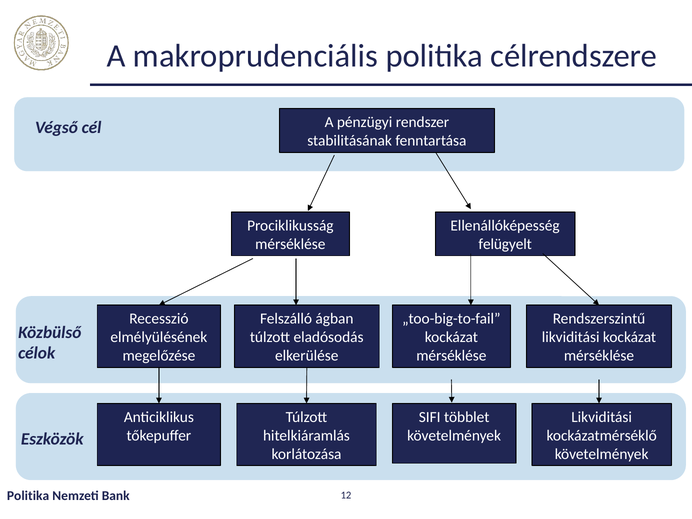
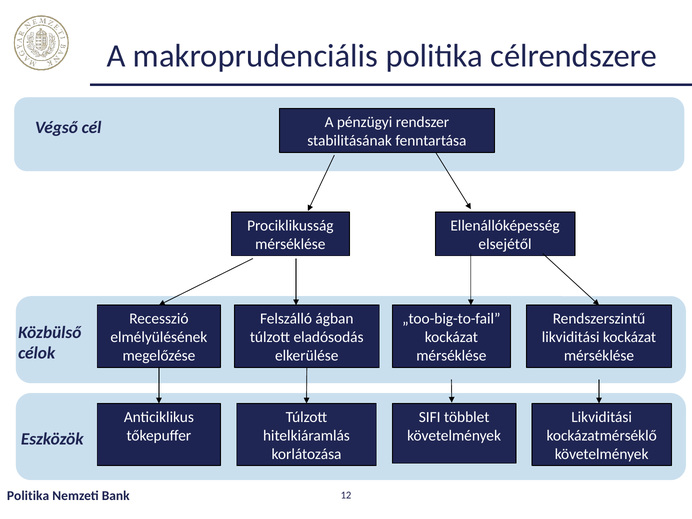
felügyelt: felügyelt -> elsejétől
